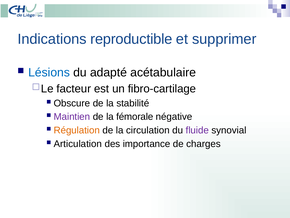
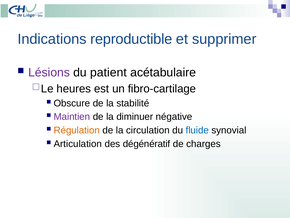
Lésions colour: blue -> purple
adapté: adapté -> patient
facteur: facteur -> heures
fémorale: fémorale -> diminuer
fluide colour: purple -> blue
importance: importance -> dégénératif
